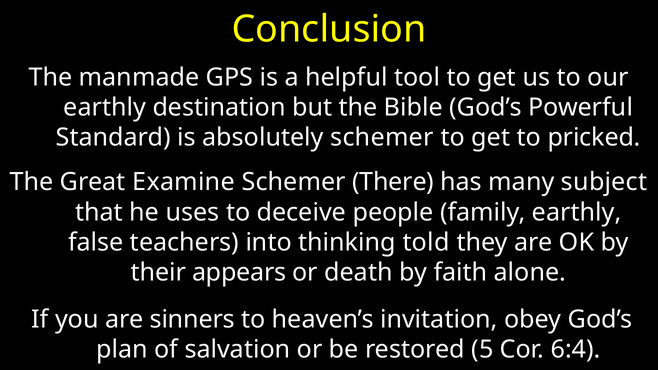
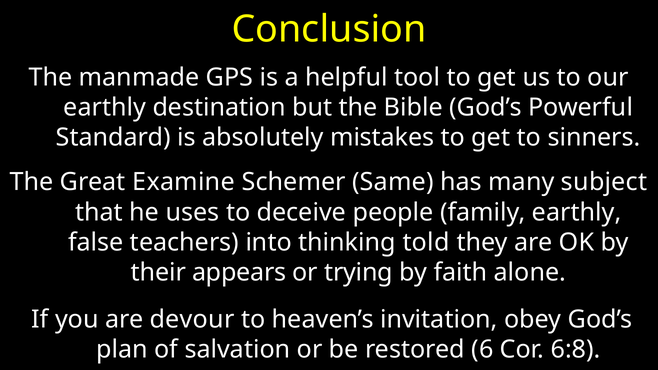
absolutely schemer: schemer -> mistakes
pricked: pricked -> sinners
There: There -> Same
death: death -> trying
sinners: sinners -> devour
5: 5 -> 6
6:4: 6:4 -> 6:8
